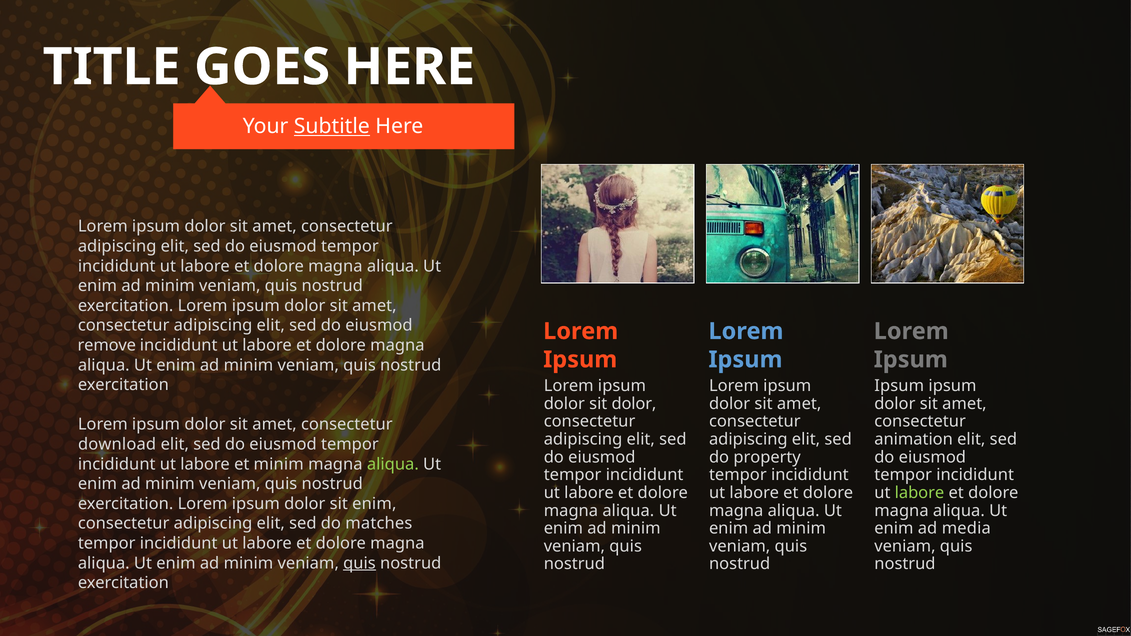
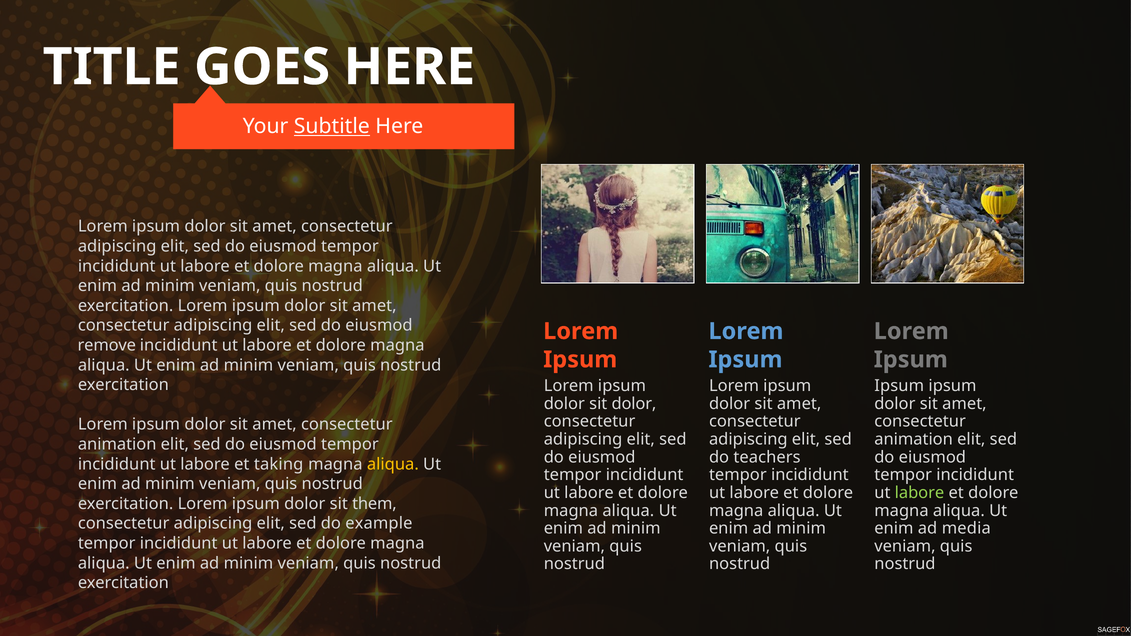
download at (117, 444): download -> animation
property: property -> teachers
et minim: minim -> taking
aliqua at (393, 464) colour: light green -> yellow
sit enim: enim -> them
matches: matches -> example
quis at (359, 563) underline: present -> none
